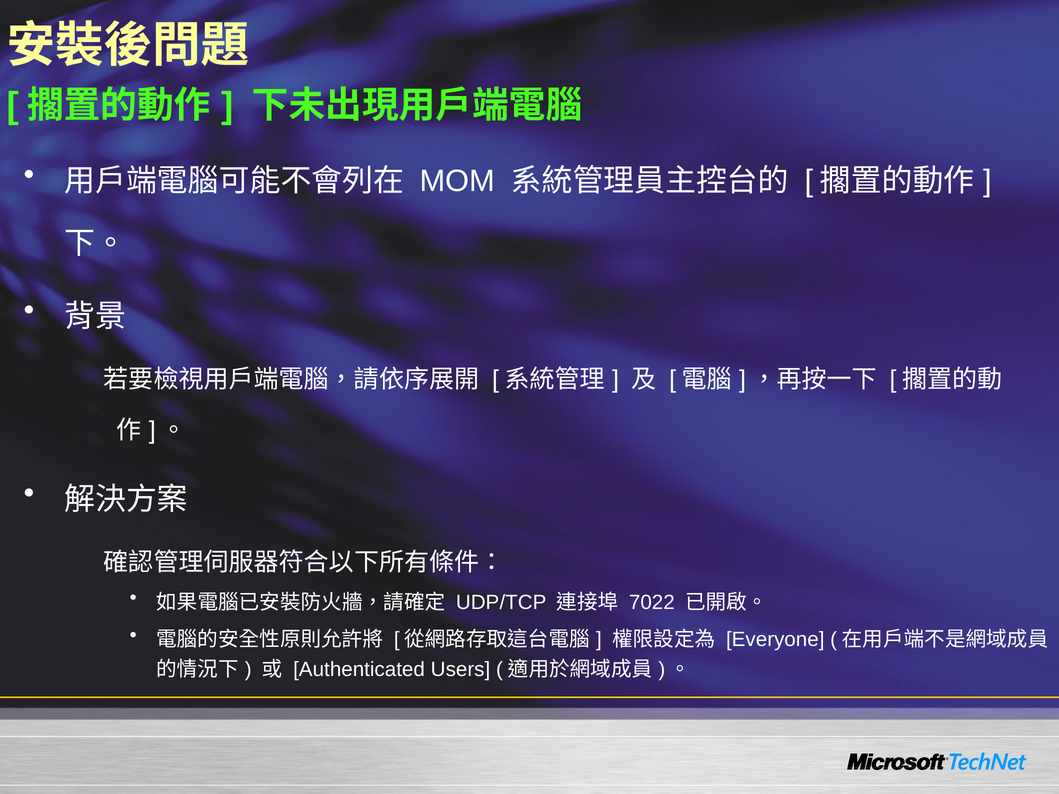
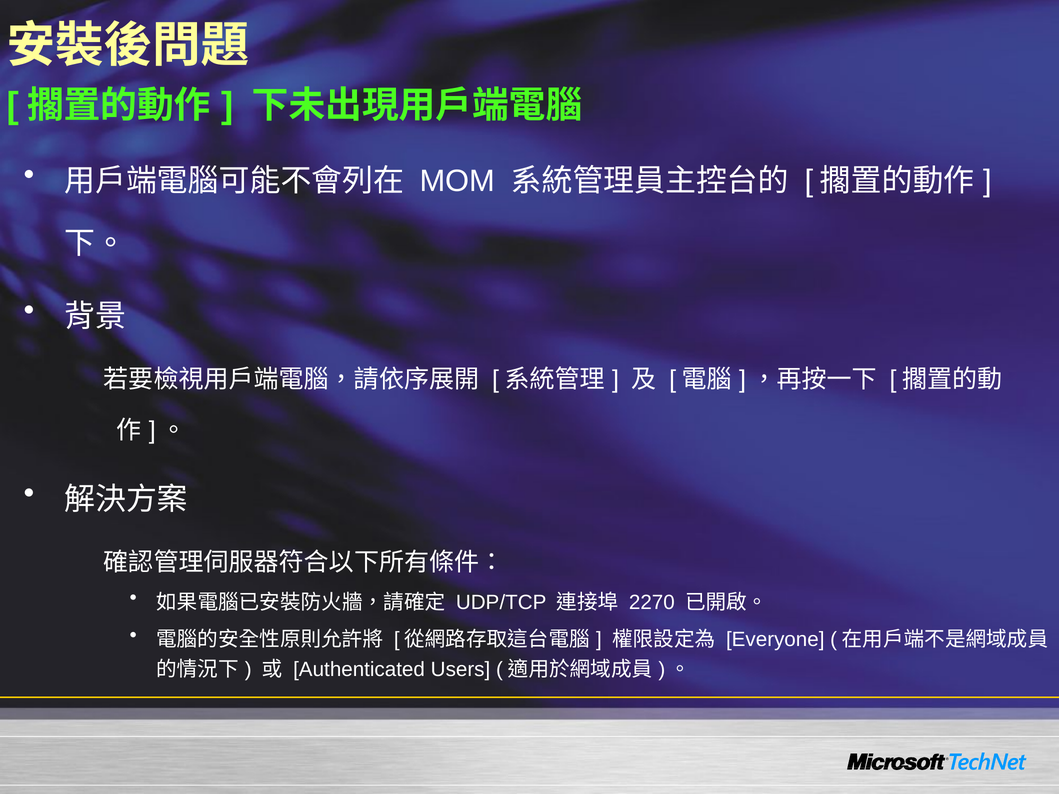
7022: 7022 -> 2270
